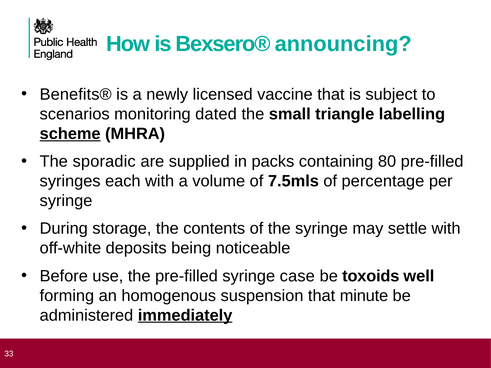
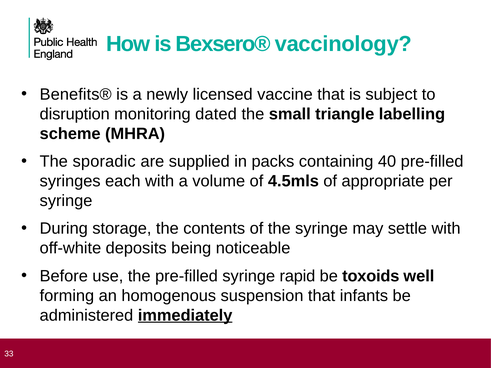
announcing: announcing -> vaccinology
scenarios: scenarios -> disruption
scheme underline: present -> none
80: 80 -> 40
7.5mls: 7.5mls -> 4.5mls
percentage: percentage -> appropriate
case: case -> rapid
minute: minute -> infants
